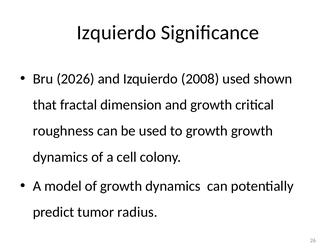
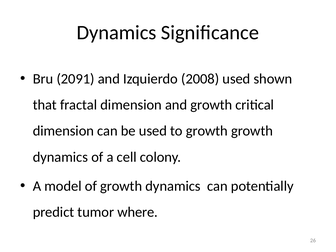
Izquierdo at (116, 33): Izquierdo -> Dynamics
2026: 2026 -> 2091
roughness at (63, 131): roughness -> dimension
radius: radius -> where
